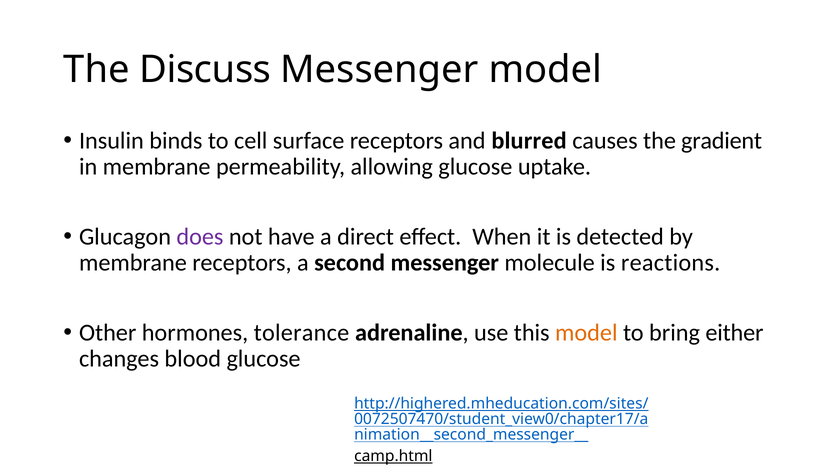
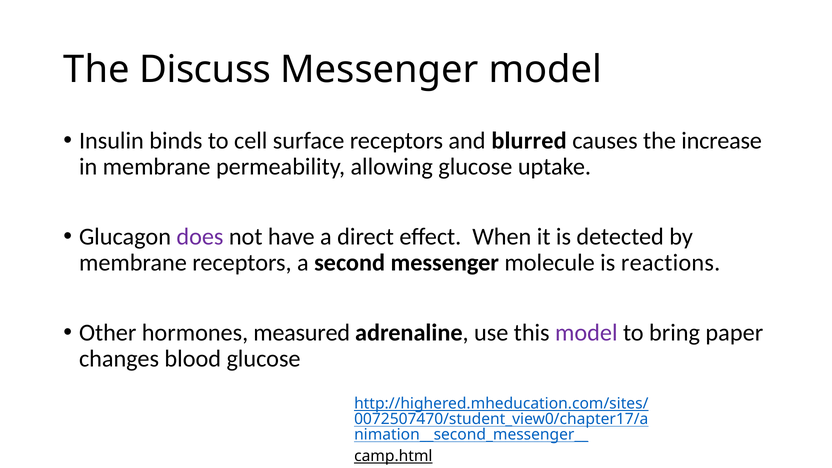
gradient: gradient -> increase
tolerance: tolerance -> measured
model at (586, 333) colour: orange -> purple
either: either -> paper
